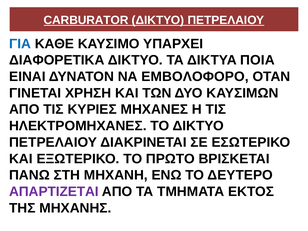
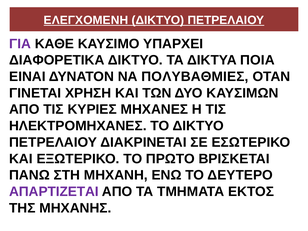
CARBURATOR: CARBURATOR -> ΕΛΕΓΧΟΜΕΝΗ
ΓΙΑ colour: blue -> purple
ΕΜΒΟΛΟΦΟΡΟ: ΕΜΒΟΛΟΦΟΡΟ -> ΠΟΛΥΒΑΘΜΙΕΣ
